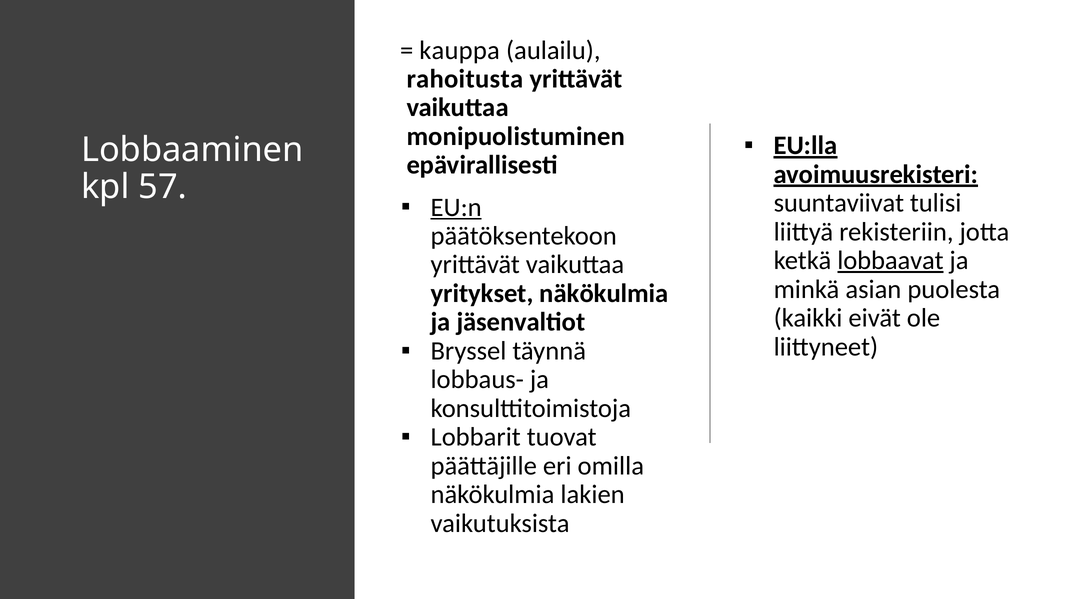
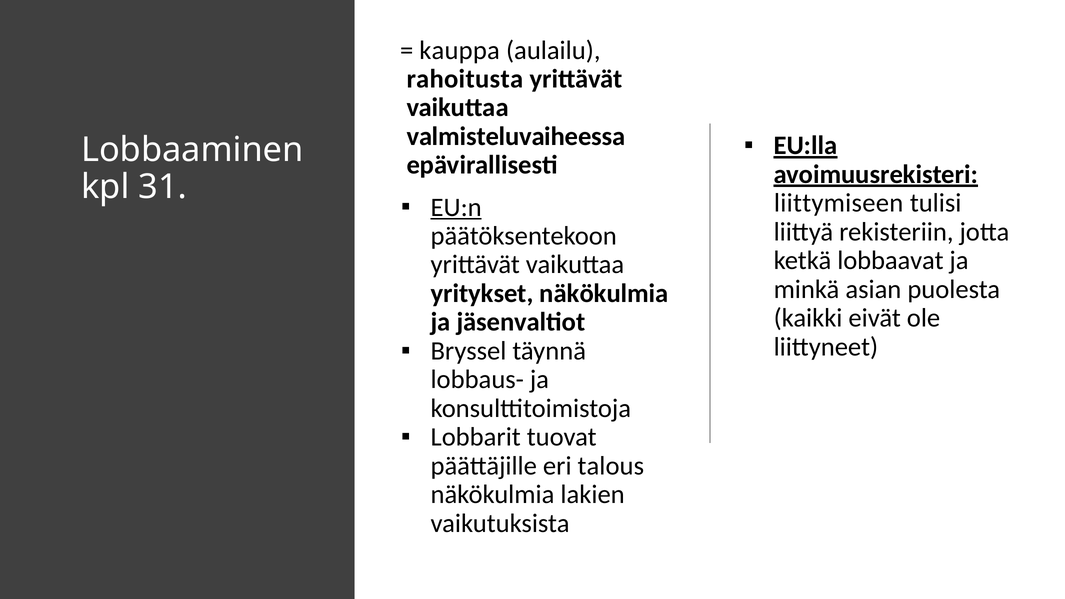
monipuolistuminen: monipuolistuminen -> valmisteluvaiheessa
57: 57 -> 31
suuntaviivat: suuntaviivat -> liittymiseen
lobbaavat underline: present -> none
omilla: omilla -> talous
